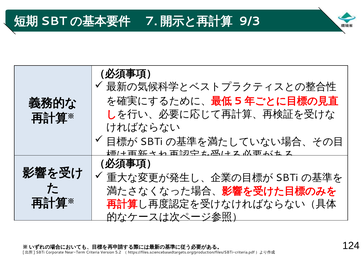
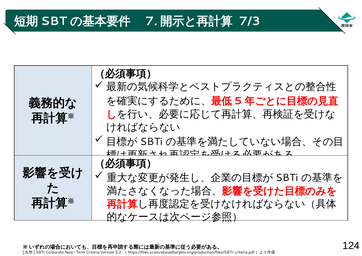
9/3: 9/3 -> 7/3
